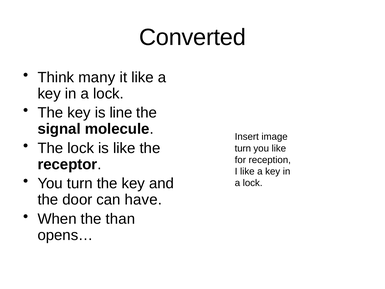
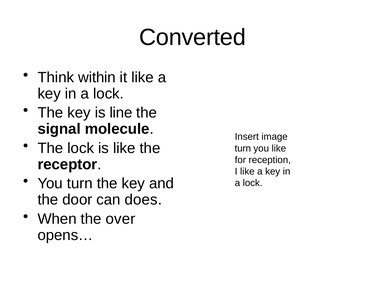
many: many -> within
have: have -> does
than: than -> over
